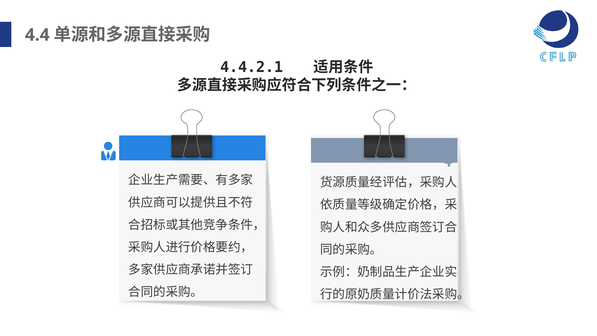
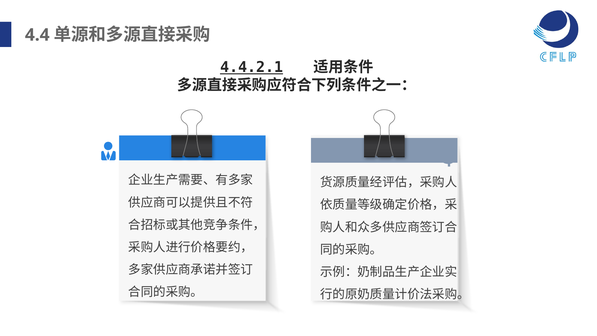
4.4.2.1 underline: none -> present
